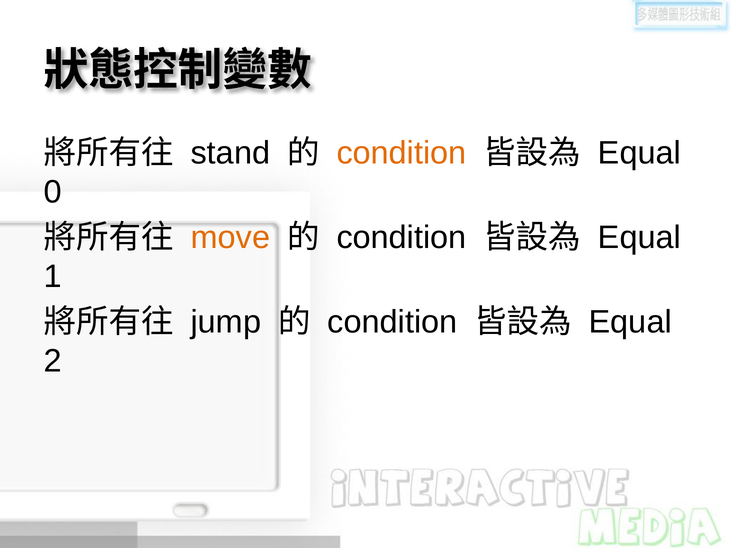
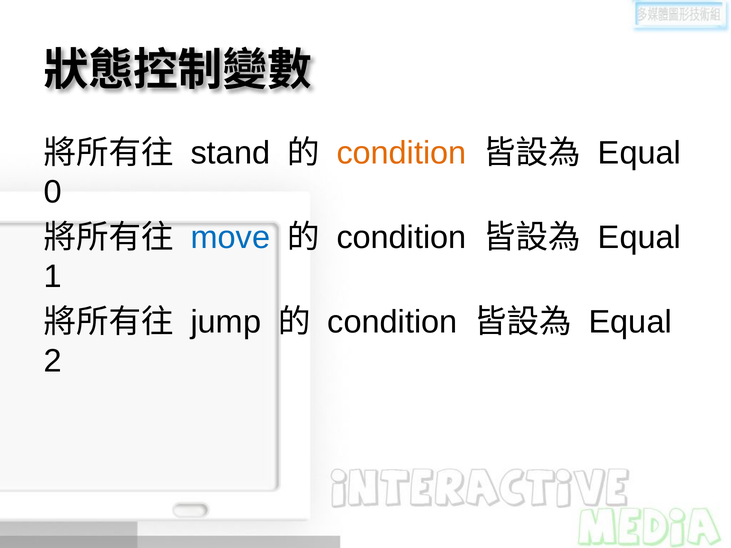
move colour: orange -> blue
